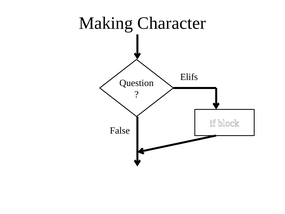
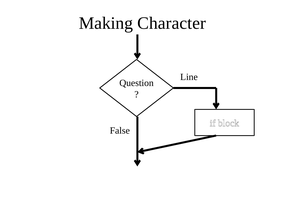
Elifs: Elifs -> Line
